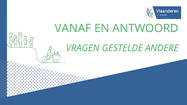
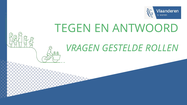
VANAF: VANAF -> TEGEN
ANDERE: ANDERE -> ROLLEN
